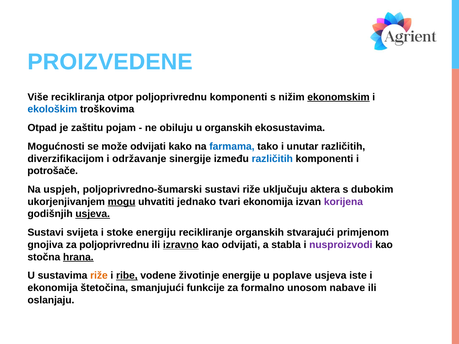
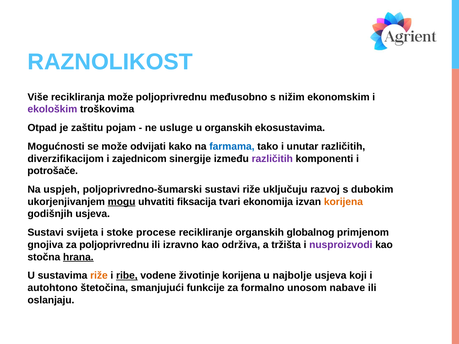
PROIZVEDENE: PROIZVEDENE -> RAZNOLIKOST
recikliranja otpor: otpor -> može
poljoprivrednu komponenti: komponenti -> međusobno
ekonomskim underline: present -> none
ekološkim colour: blue -> purple
obiluju: obiluju -> usluge
održavanje: održavanje -> zajednicom
različitih at (272, 159) colour: blue -> purple
aktera: aktera -> razvoj
jednako: jednako -> fiksacija
korijena at (343, 202) colour: purple -> orange
usjeva at (93, 214) underline: present -> none
energiju: energiju -> procese
stvarajući: stvarajući -> globalnog
izravno underline: present -> none
kao odvijati: odvijati -> održiva
stabla: stabla -> tržišta
životinje energije: energije -> korijena
poplave: poplave -> najbolje
iste: iste -> koji
ekonomija at (53, 288): ekonomija -> autohtono
